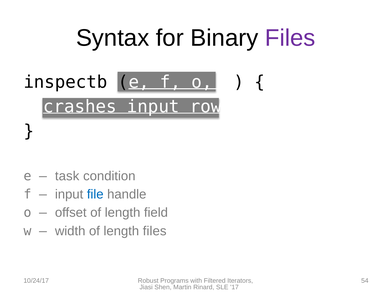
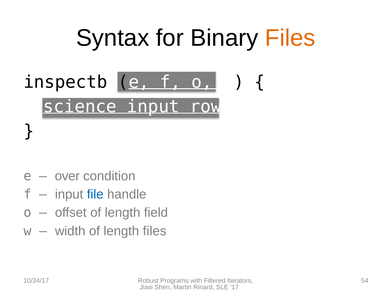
Files at (290, 38) colour: purple -> orange
crashes: crashes -> science
task: task -> over
